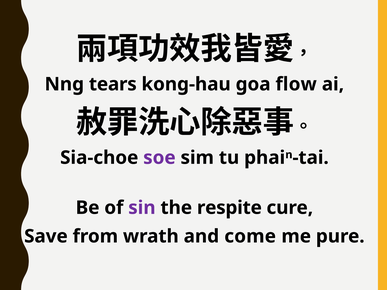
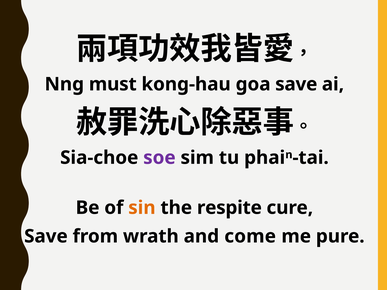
tears: tears -> must
goa flow: flow -> save
sin colour: purple -> orange
